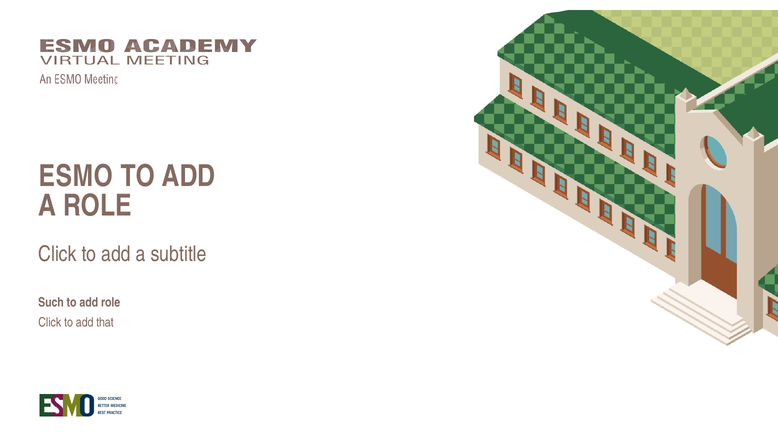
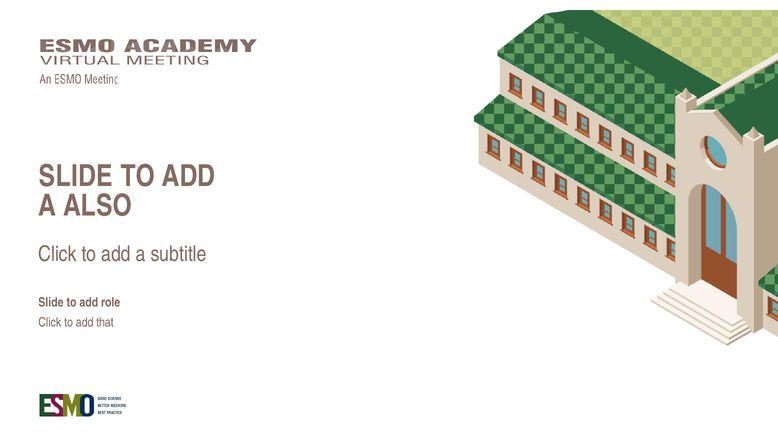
ESMO at (76, 176): ESMO -> SLIDE
A ROLE: ROLE -> ALSO
Such at (51, 302): Such -> Slide
